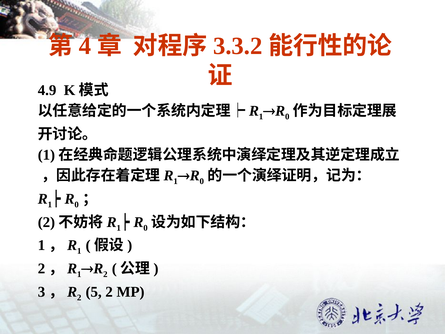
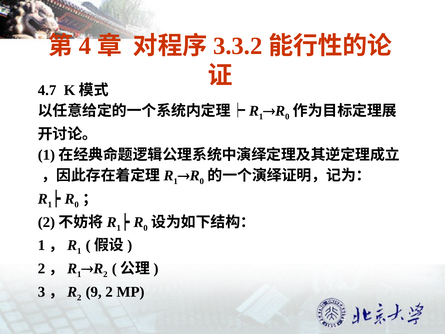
4.9: 4.9 -> 4.7
5: 5 -> 9
